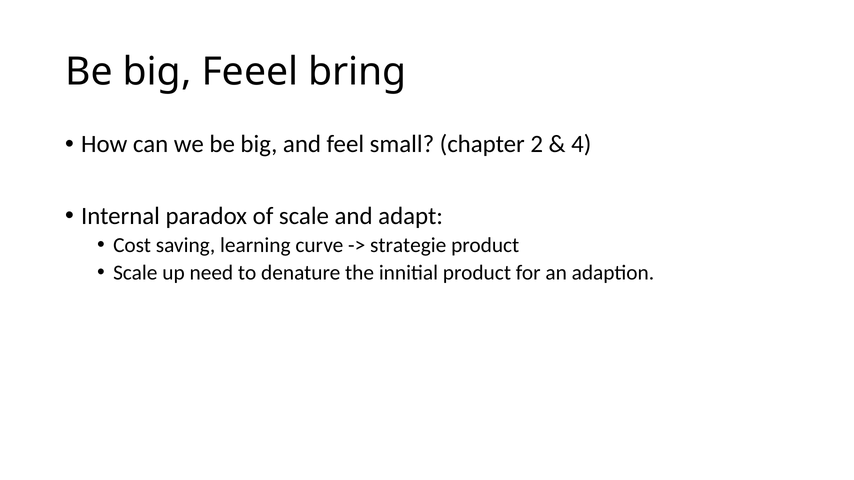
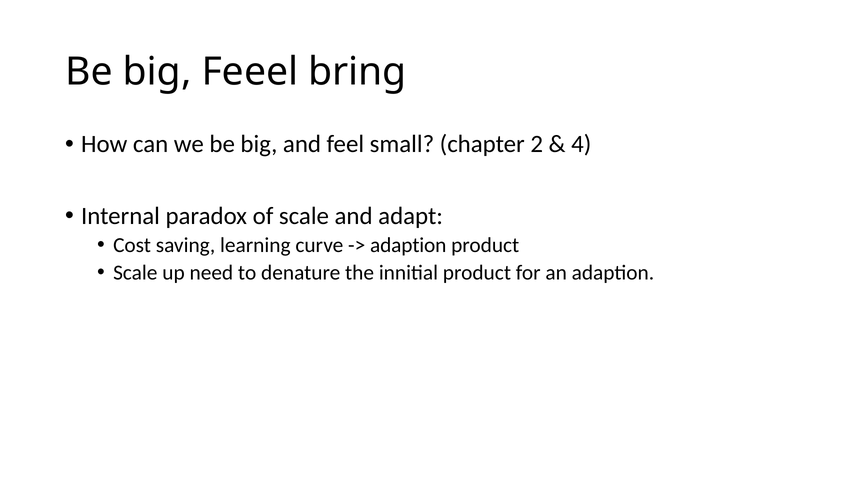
strategie at (408, 245): strategie -> adaption
